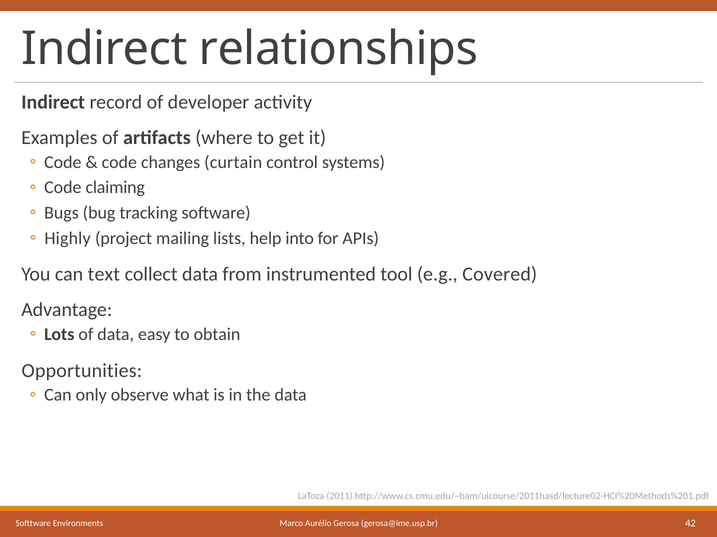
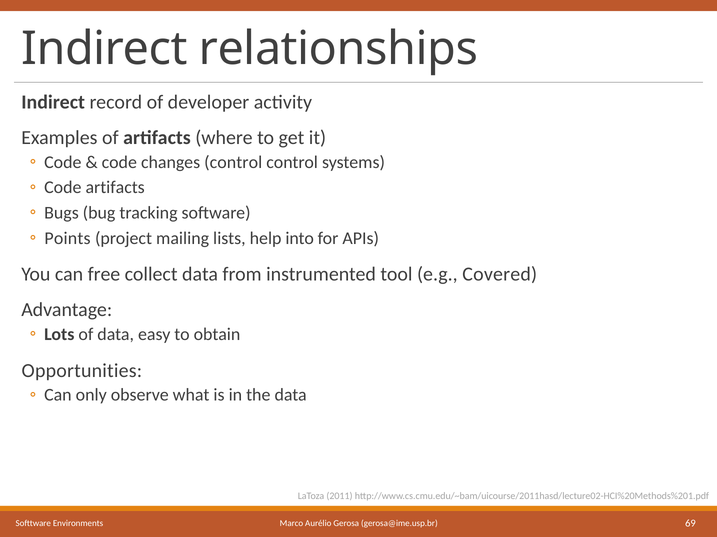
changes curtain: curtain -> control
Code claiming: claiming -> artifacts
Highly: Highly -> Points
text: text -> free
42: 42 -> 69
